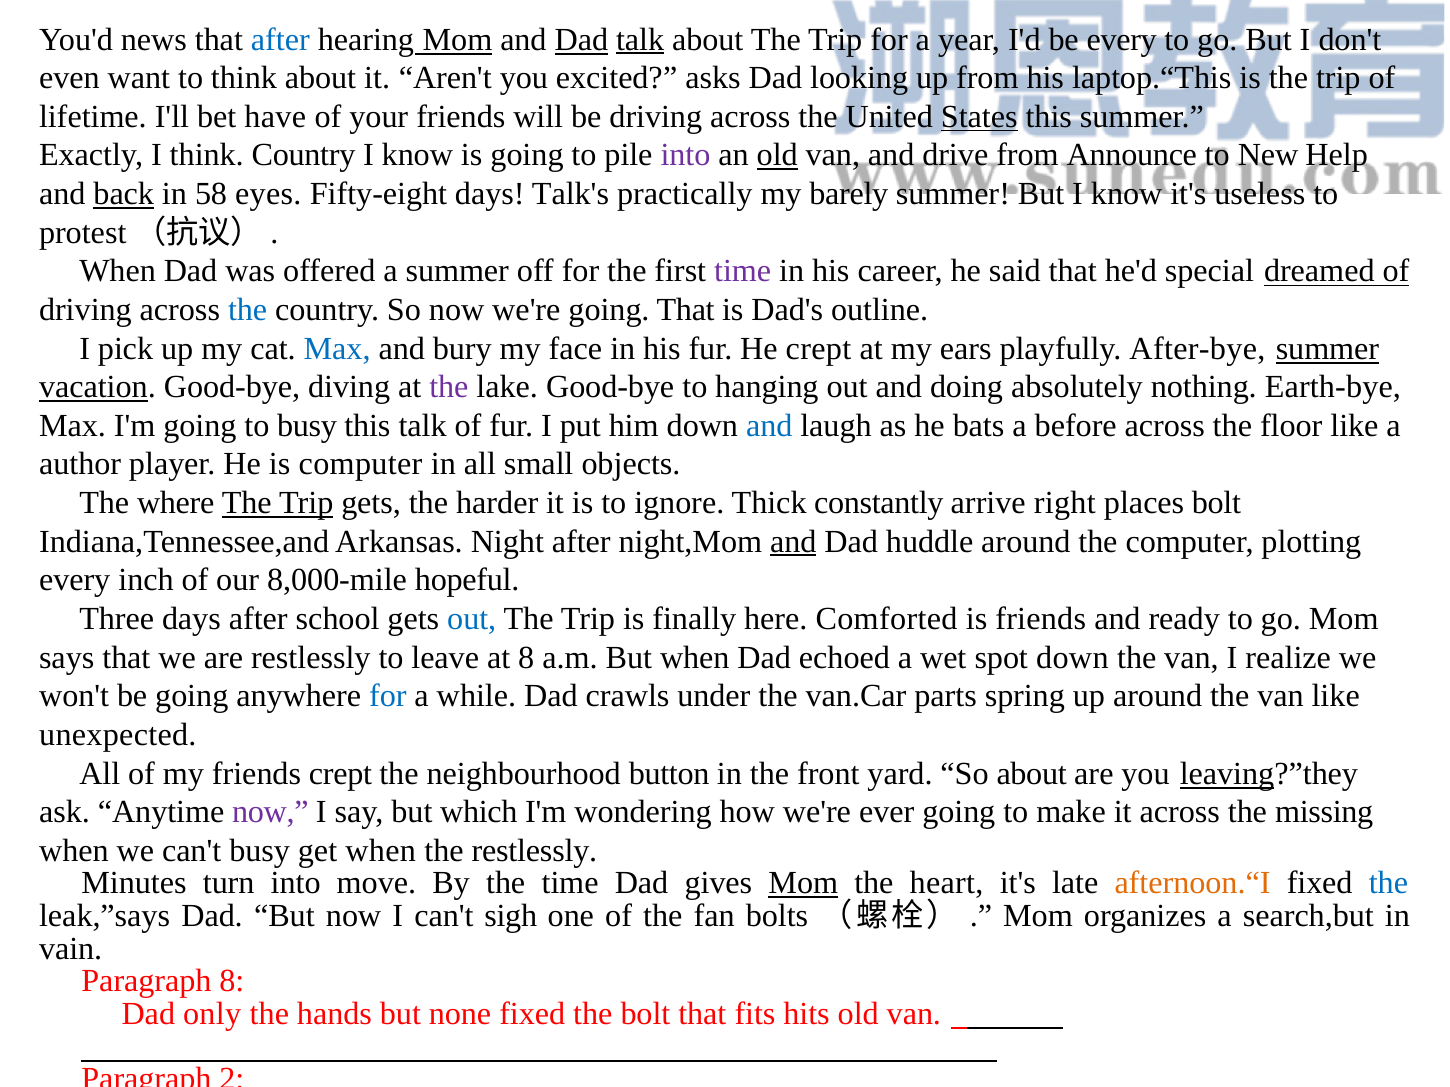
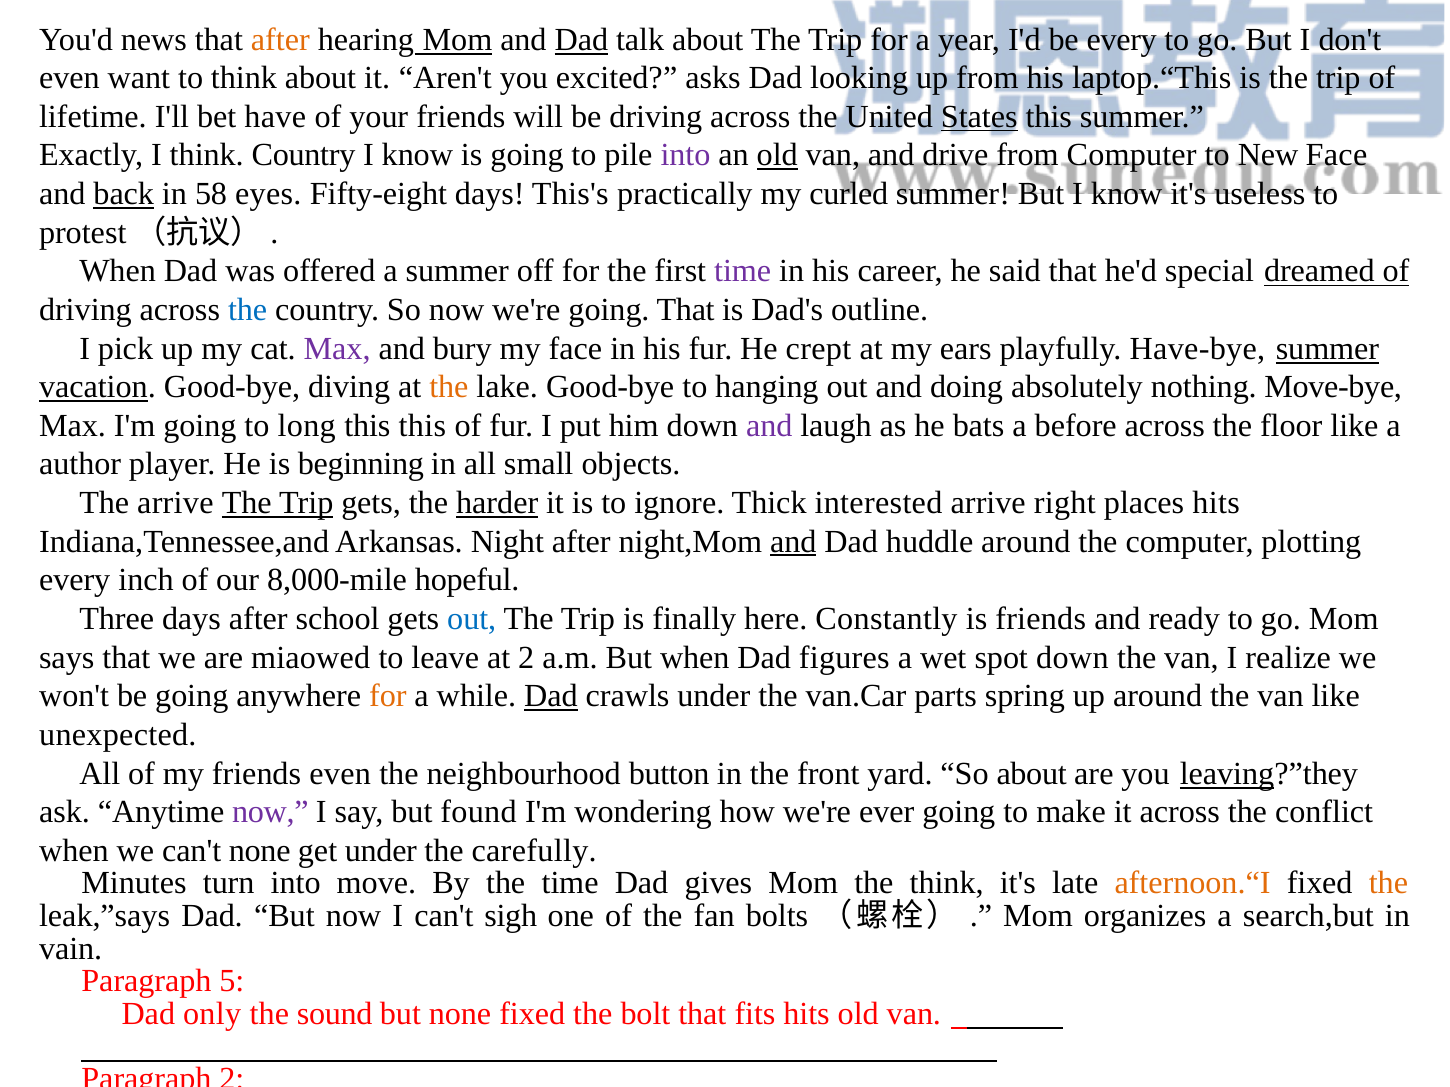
after at (280, 39) colour: blue -> orange
talk at (640, 39) underline: present -> none
from Announce: Announce -> Computer
New Help: Help -> Face
Talk's: Talk's -> This's
barely: barely -> curled
Max at (337, 349) colour: blue -> purple
After-bye: After-bye -> Have-bye
the at (449, 387) colour: purple -> orange
Earth-bye: Earth-bye -> Move-bye
to busy: busy -> long
this talk: talk -> this
and at (769, 426) colour: blue -> purple
is computer: computer -> beginning
The where: where -> arrive
harder underline: none -> present
constantly: constantly -> interested
places bolt: bolt -> hits
Comforted: Comforted -> Constantly
are restlessly: restlessly -> miaowed
at 8: 8 -> 2
echoed: echoed -> figures
for at (388, 696) colour: blue -> orange
Dad at (551, 696) underline: none -> present
friends crept: crept -> even
which: which -> found
missing: missing -> conflict
can't busy: busy -> none
get when: when -> under
the restlessly: restlessly -> carefully
Mom at (803, 884) underline: present -> none
the heart: heart -> think
the at (1388, 884) colour: blue -> orange
Paragraph 8: 8 -> 5
hands: hands -> sound
